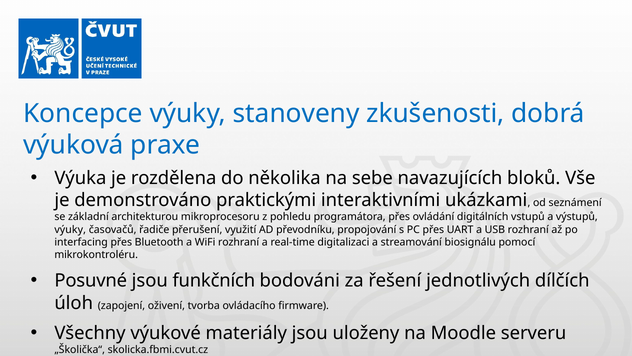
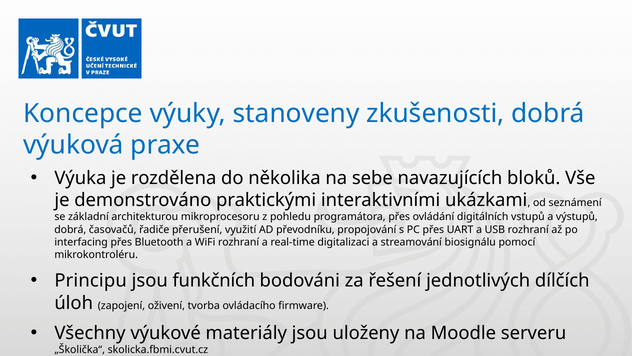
výuky at (70, 229): výuky -> dobrá
Posuvné: Posuvné -> Principu
